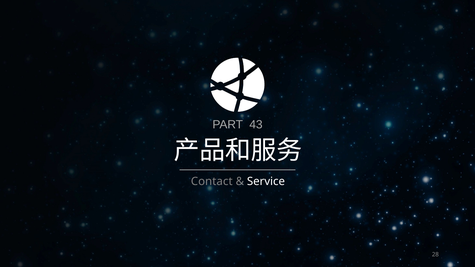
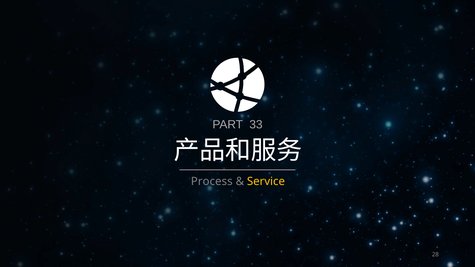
43: 43 -> 33
Contact: Contact -> Process
Service colour: white -> yellow
